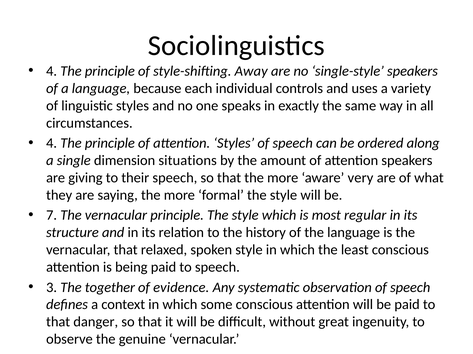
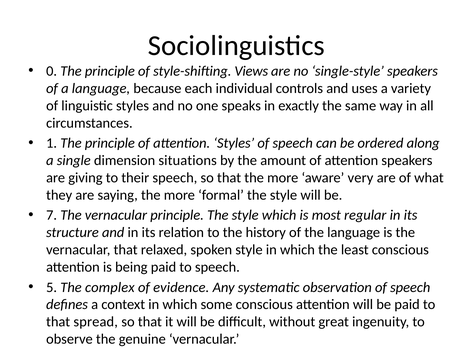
4 at (52, 71): 4 -> 0
Away: Away -> Views
4 at (52, 143): 4 -> 1
3: 3 -> 5
together: together -> complex
danger: danger -> spread
